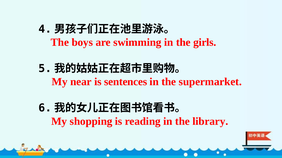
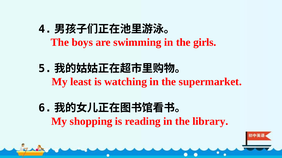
near: near -> least
sentences: sentences -> watching
